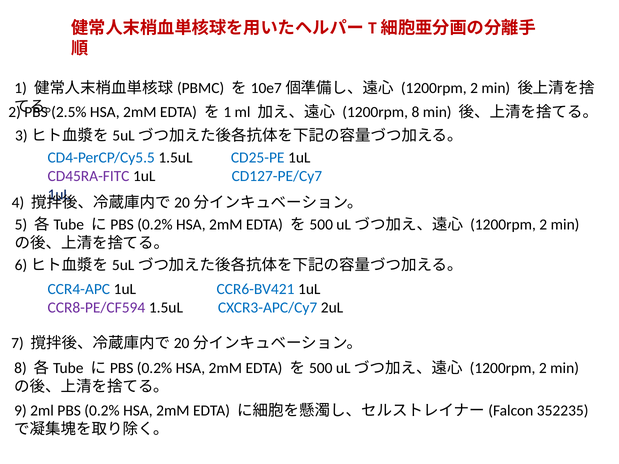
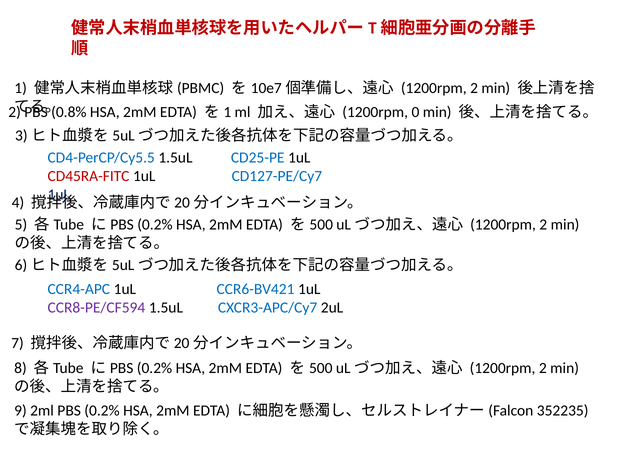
2.5%: 2.5% -> 0.8%
1200rpm 8: 8 -> 0
CD45RA-FITC colour: purple -> red
